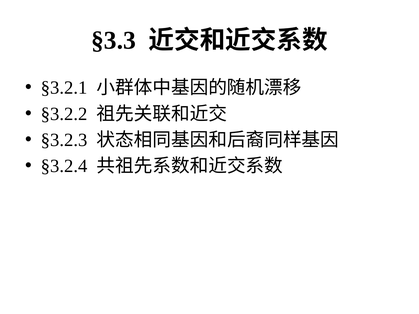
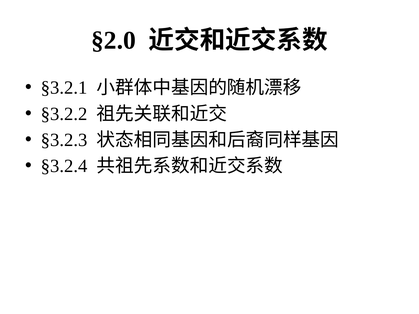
§3.3: §3.3 -> §2.0
